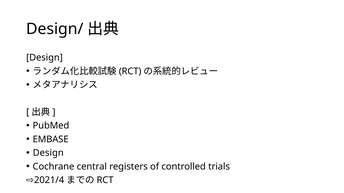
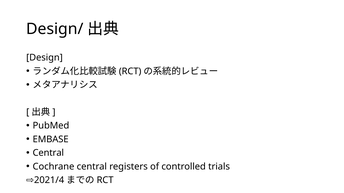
Design at (48, 153): Design -> Central
